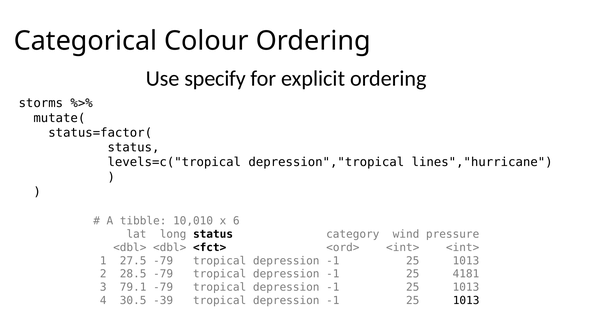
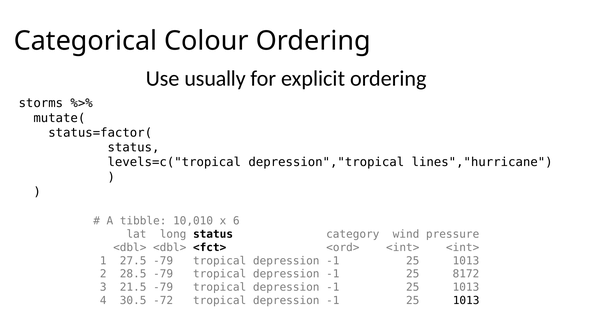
specify: specify -> usually
4181: 4181 -> 8172
79.1: 79.1 -> 21.5
-39: -39 -> -72
